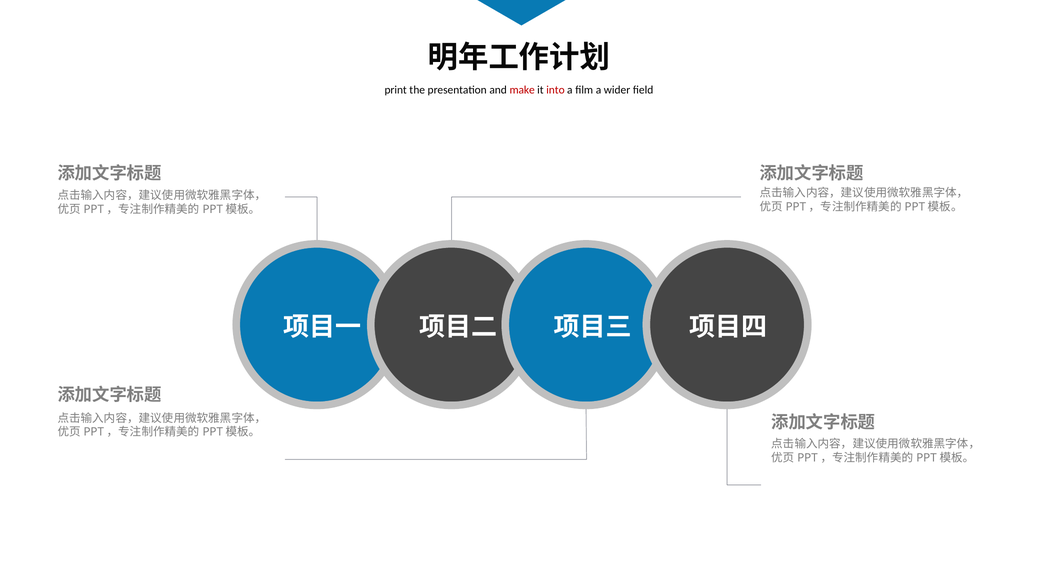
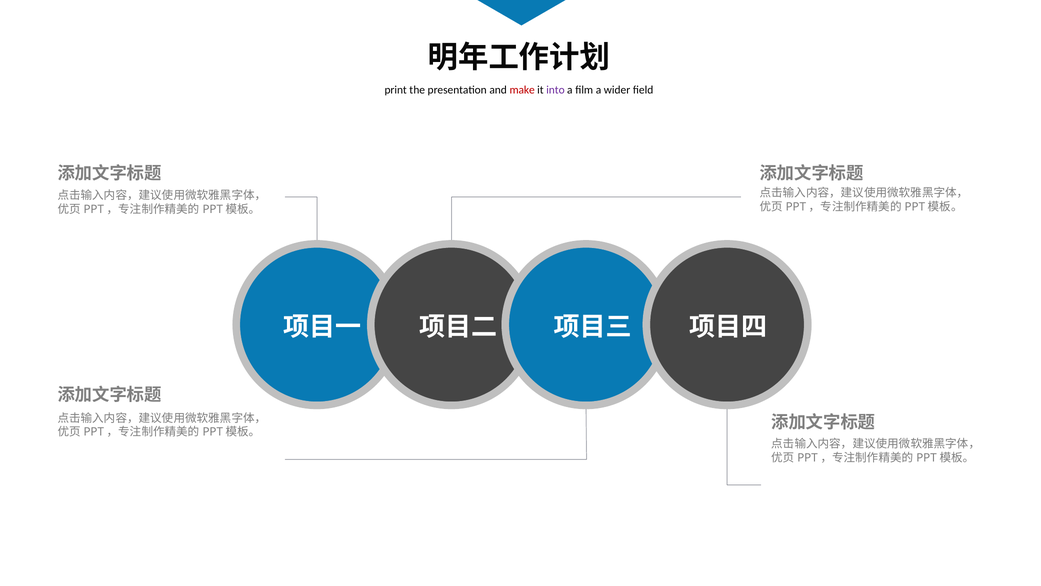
into colour: red -> purple
